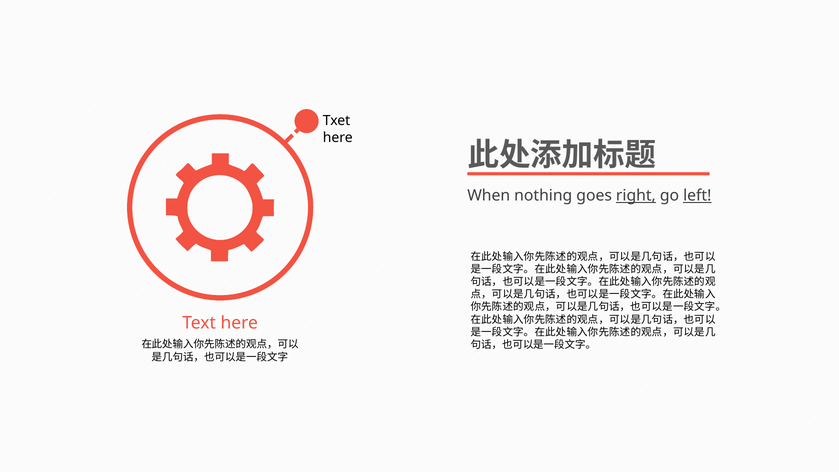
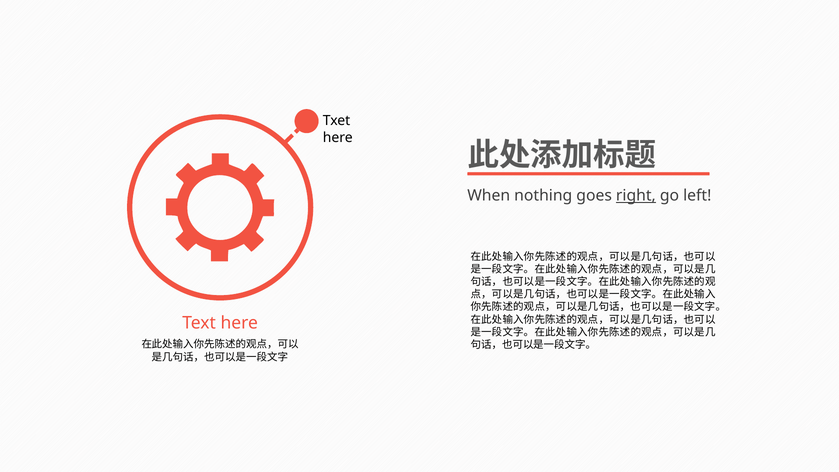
left underline: present -> none
